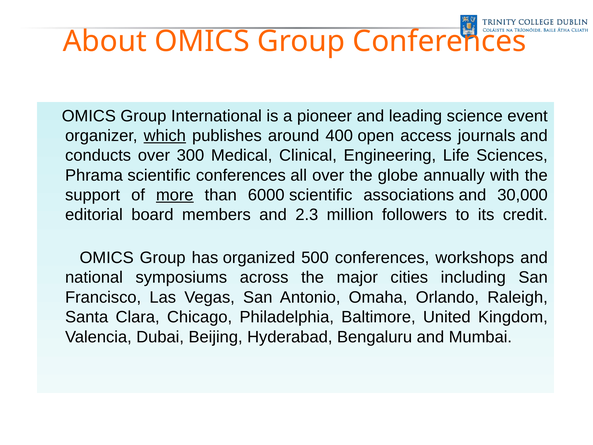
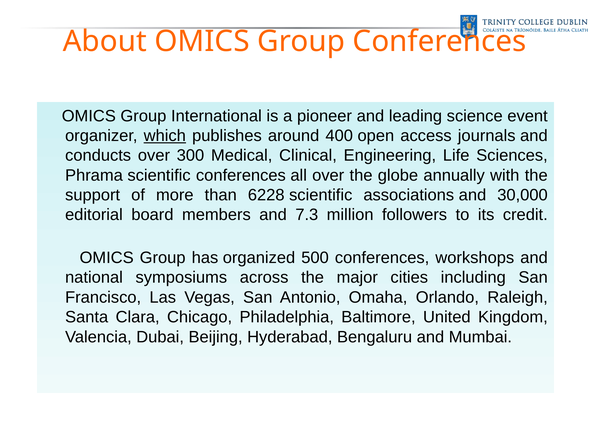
more underline: present -> none
6000: 6000 -> 6228
2.3: 2.3 -> 7.3
